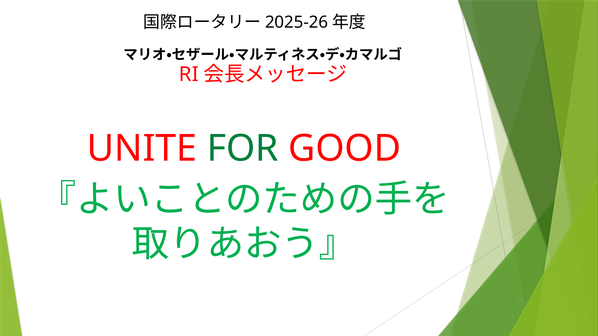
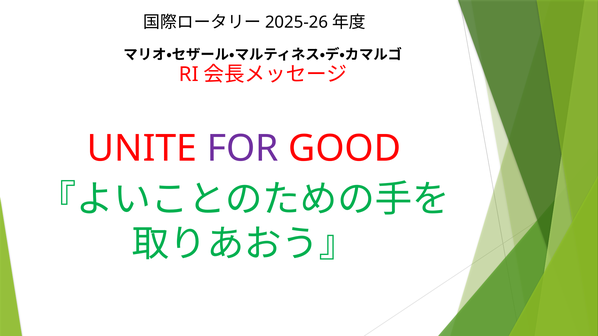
FOR colour: green -> purple
